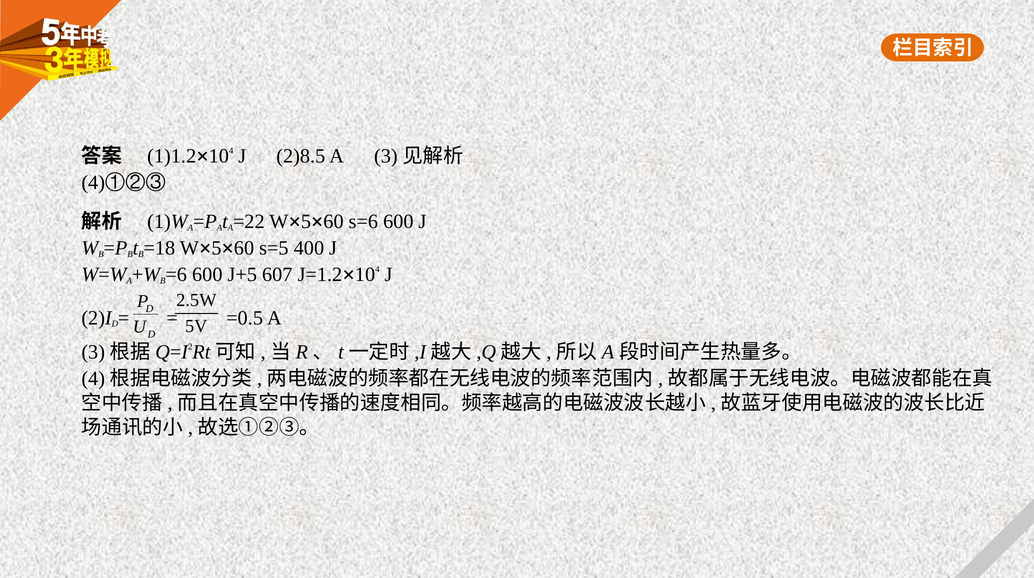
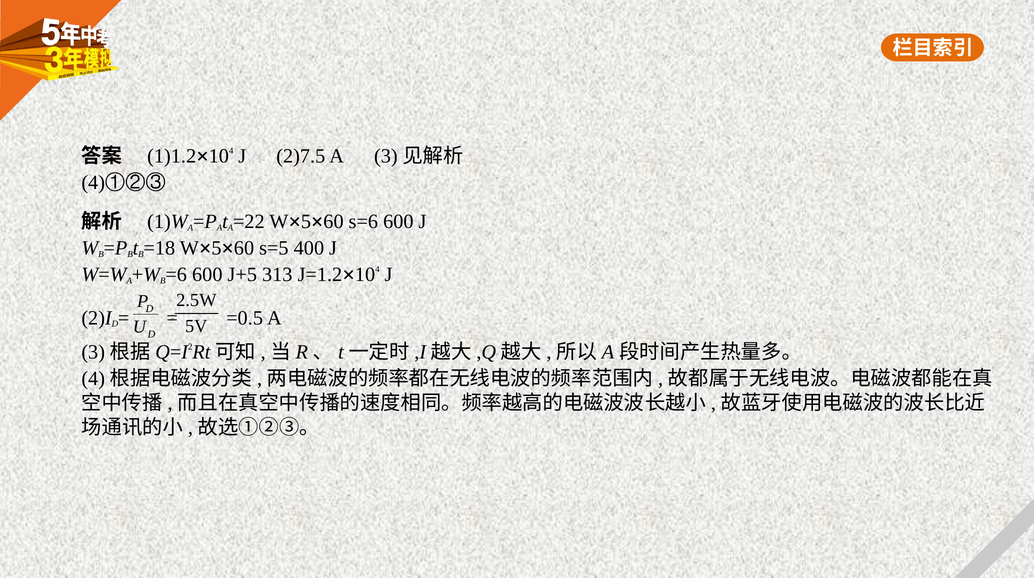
2)8.5: 2)8.5 -> 2)7.5
607: 607 -> 313
